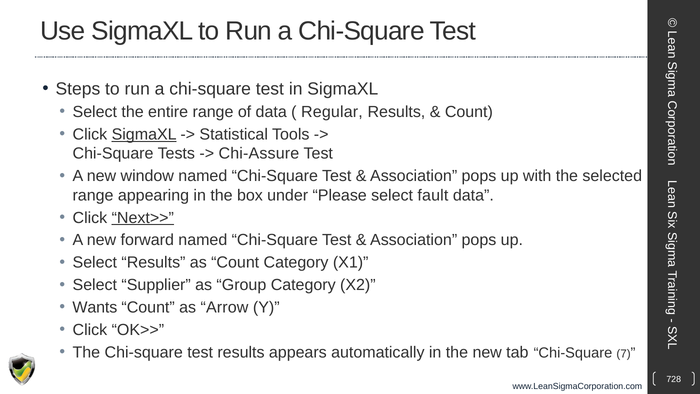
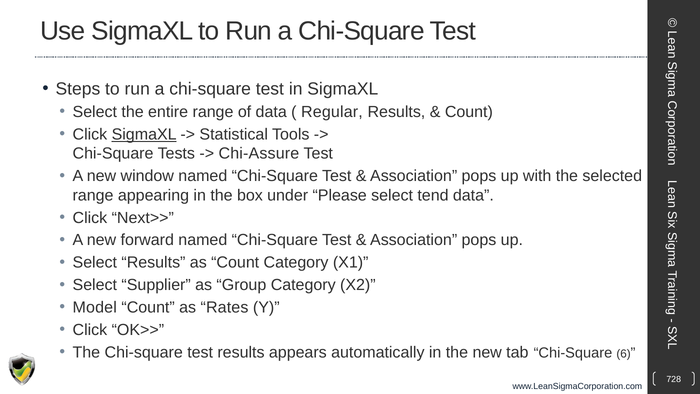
fault: fault -> tend
Next>> underline: present -> none
Wants: Wants -> Model
Arrow: Arrow -> Rates
7: 7 -> 6
